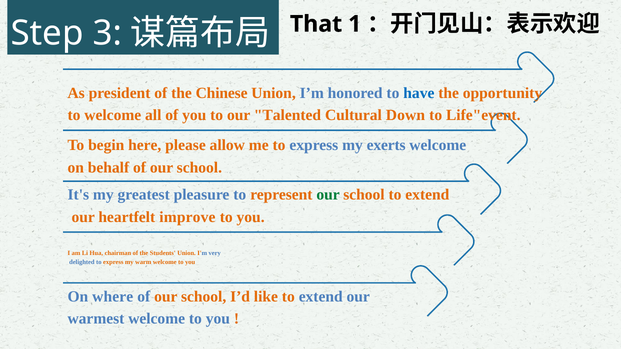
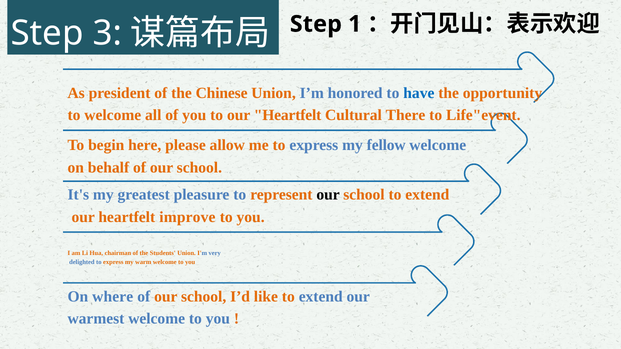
That at (316, 24): That -> Step
to our Talented: Talented -> Heartfelt
Down: Down -> There
exerts: exerts -> fellow
our at (328, 195) colour: green -> black
